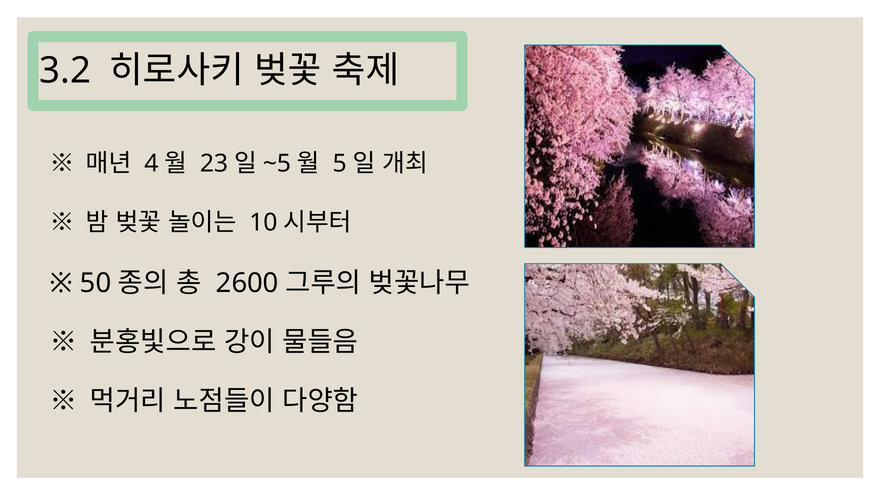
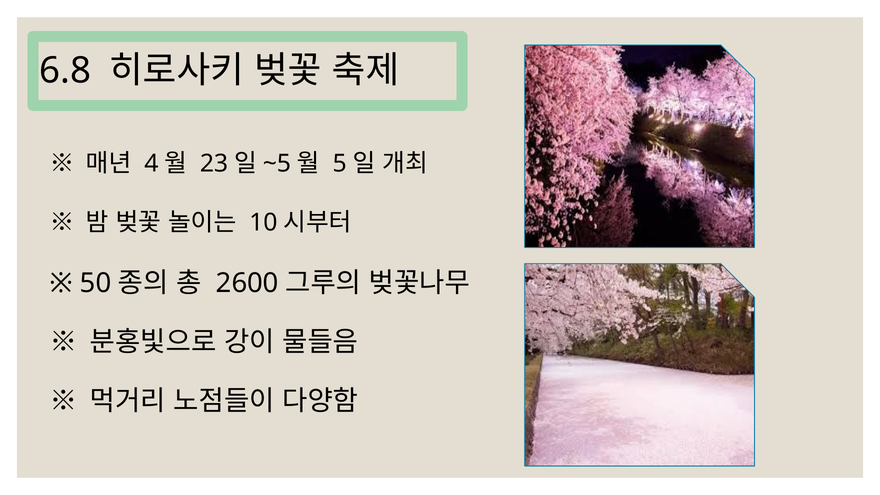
3.2: 3.2 -> 6.8
